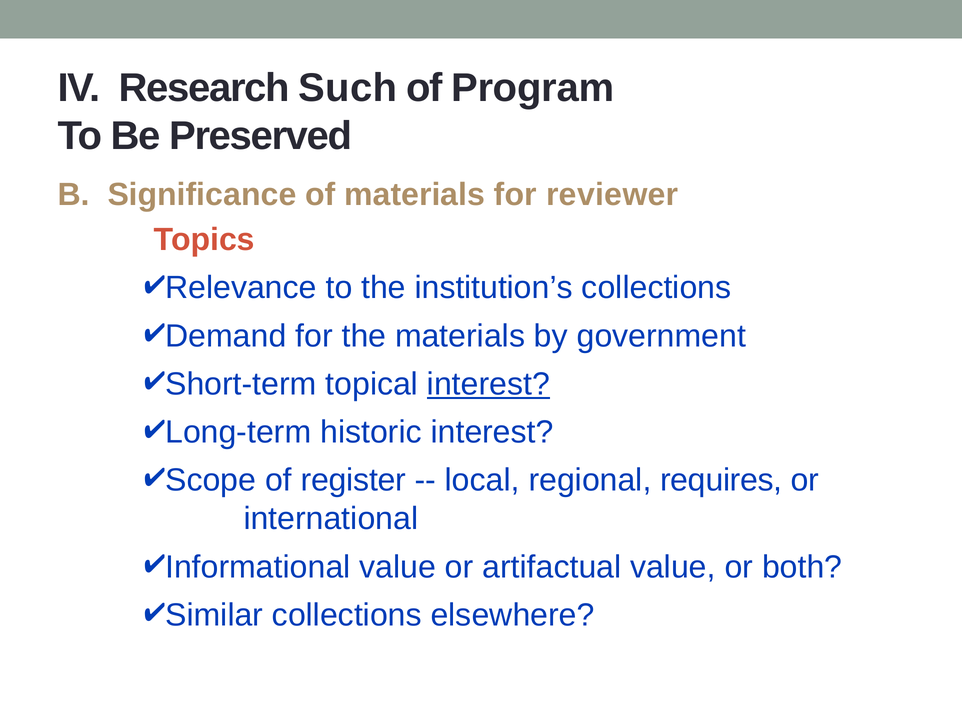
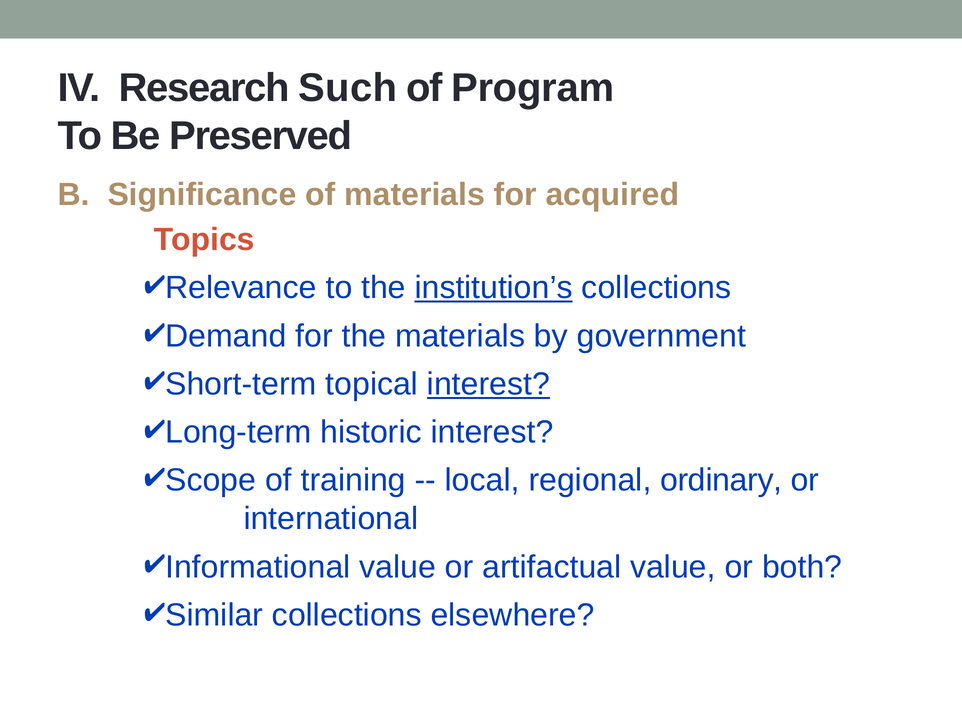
reviewer: reviewer -> acquired
institution’s underline: none -> present
register: register -> training
requires: requires -> ordinary
